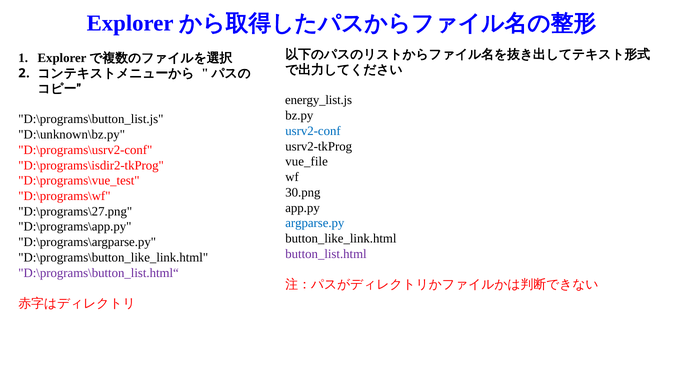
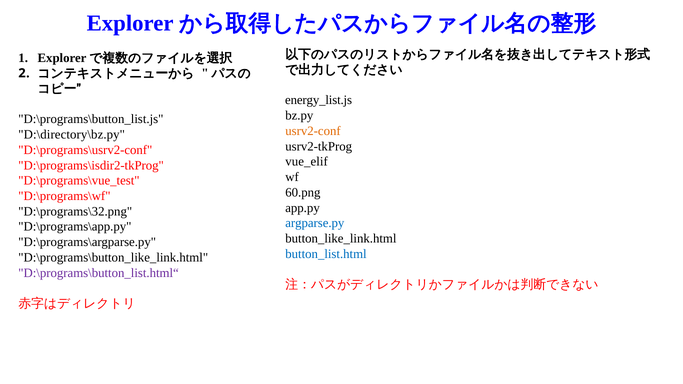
usrv2-conf colour: blue -> orange
D:\unknown\bz.py: D:\unknown\bz.py -> D:\directory\bz.py
vue_file: vue_file -> vue_elif
30.png: 30.png -> 60.png
D:\programs\27.png: D:\programs\27.png -> D:\programs\32.png
button_list.html colour: purple -> blue
